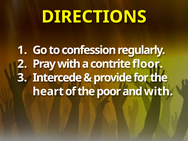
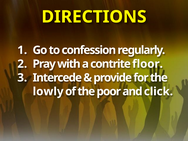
heart: heart -> lowly
and with: with -> click
